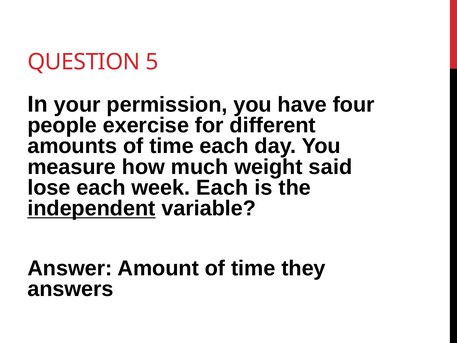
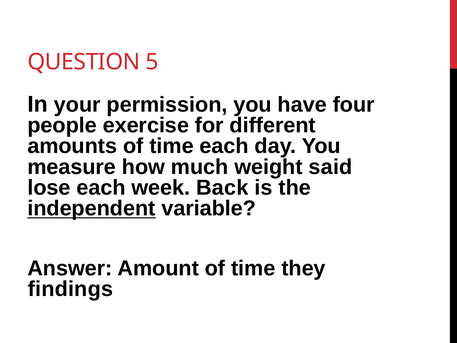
week Each: Each -> Back
answers: answers -> findings
